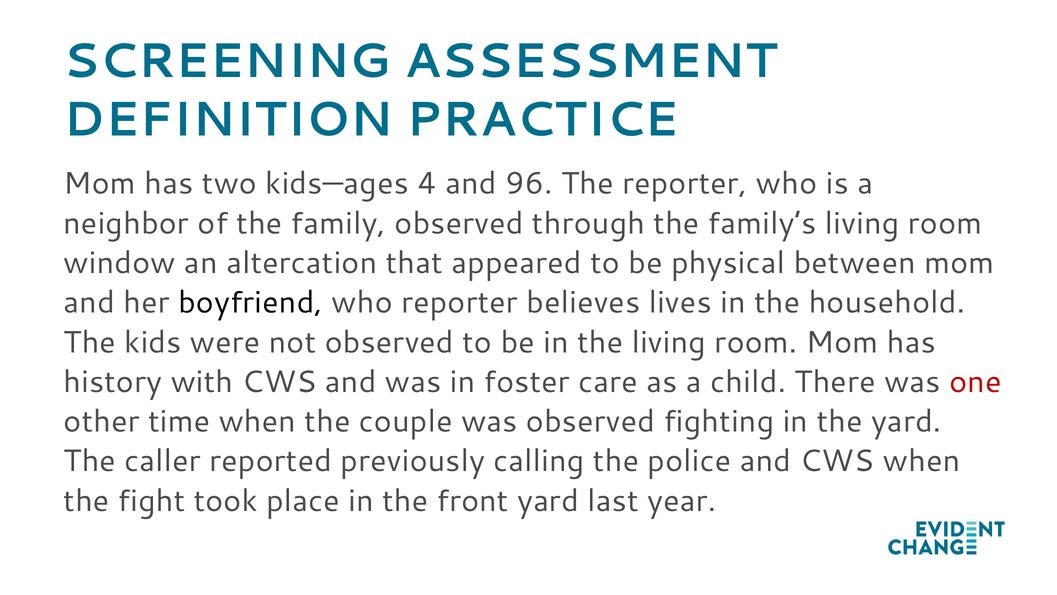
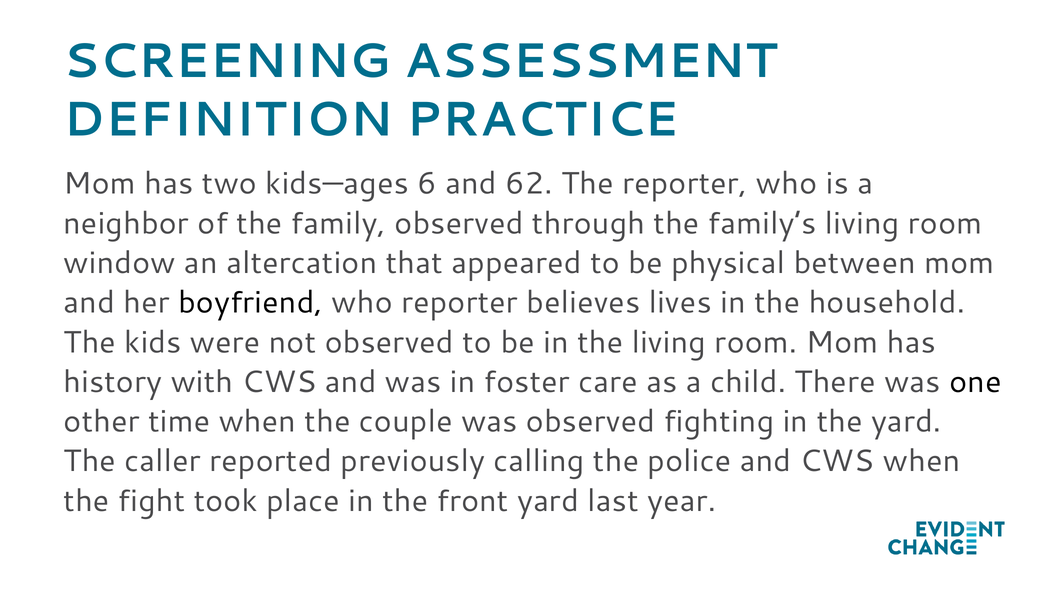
4: 4 -> 6
96: 96 -> 62
one colour: red -> black
